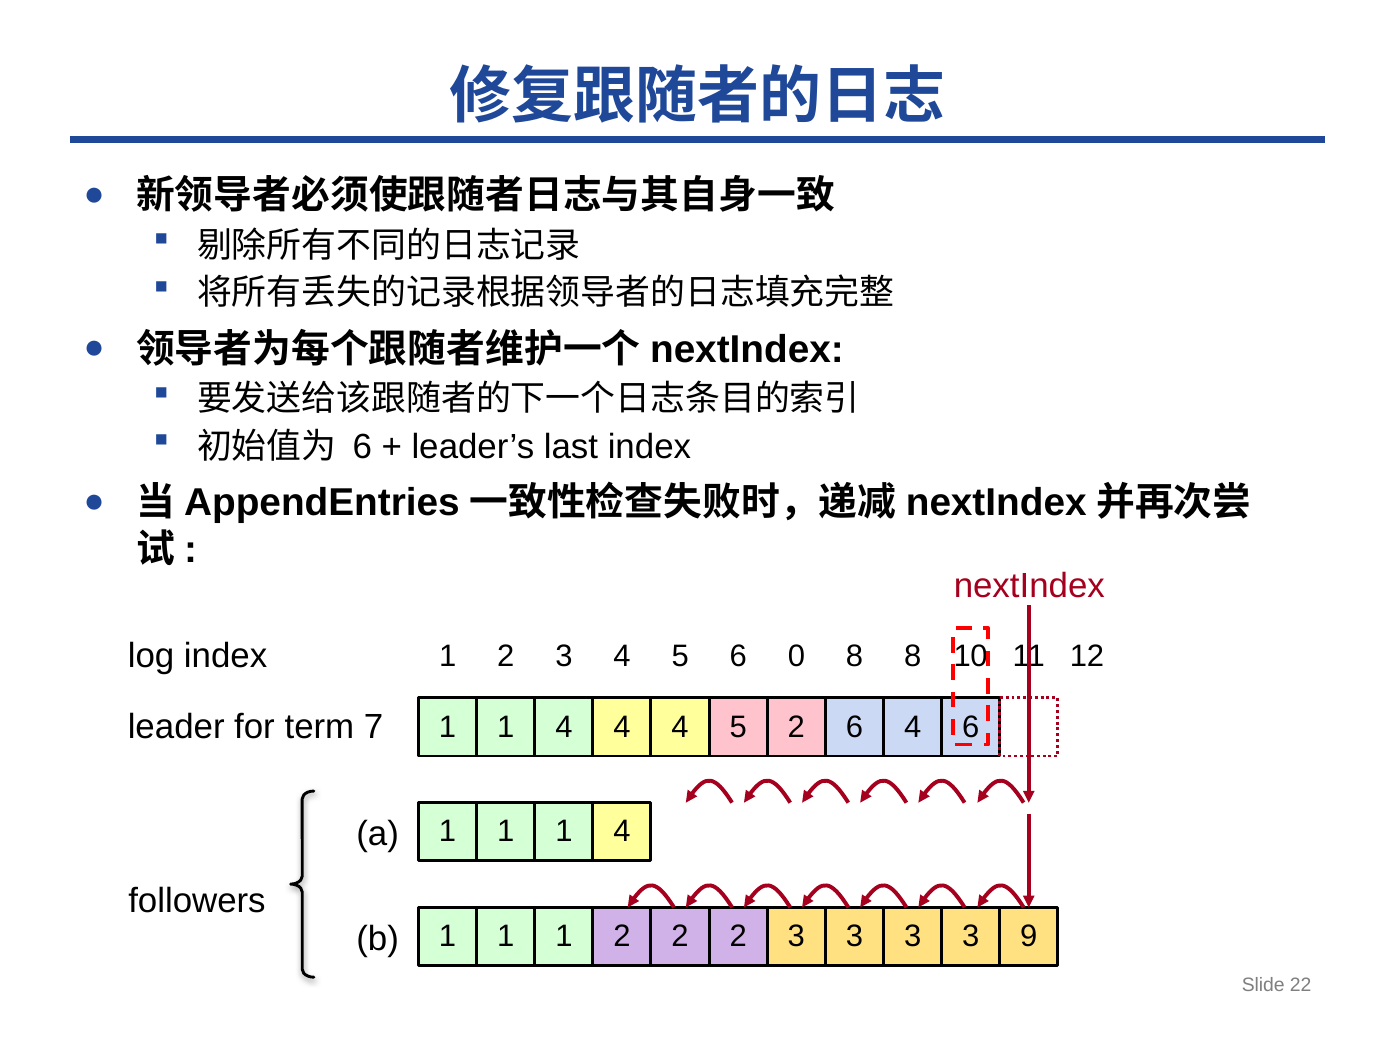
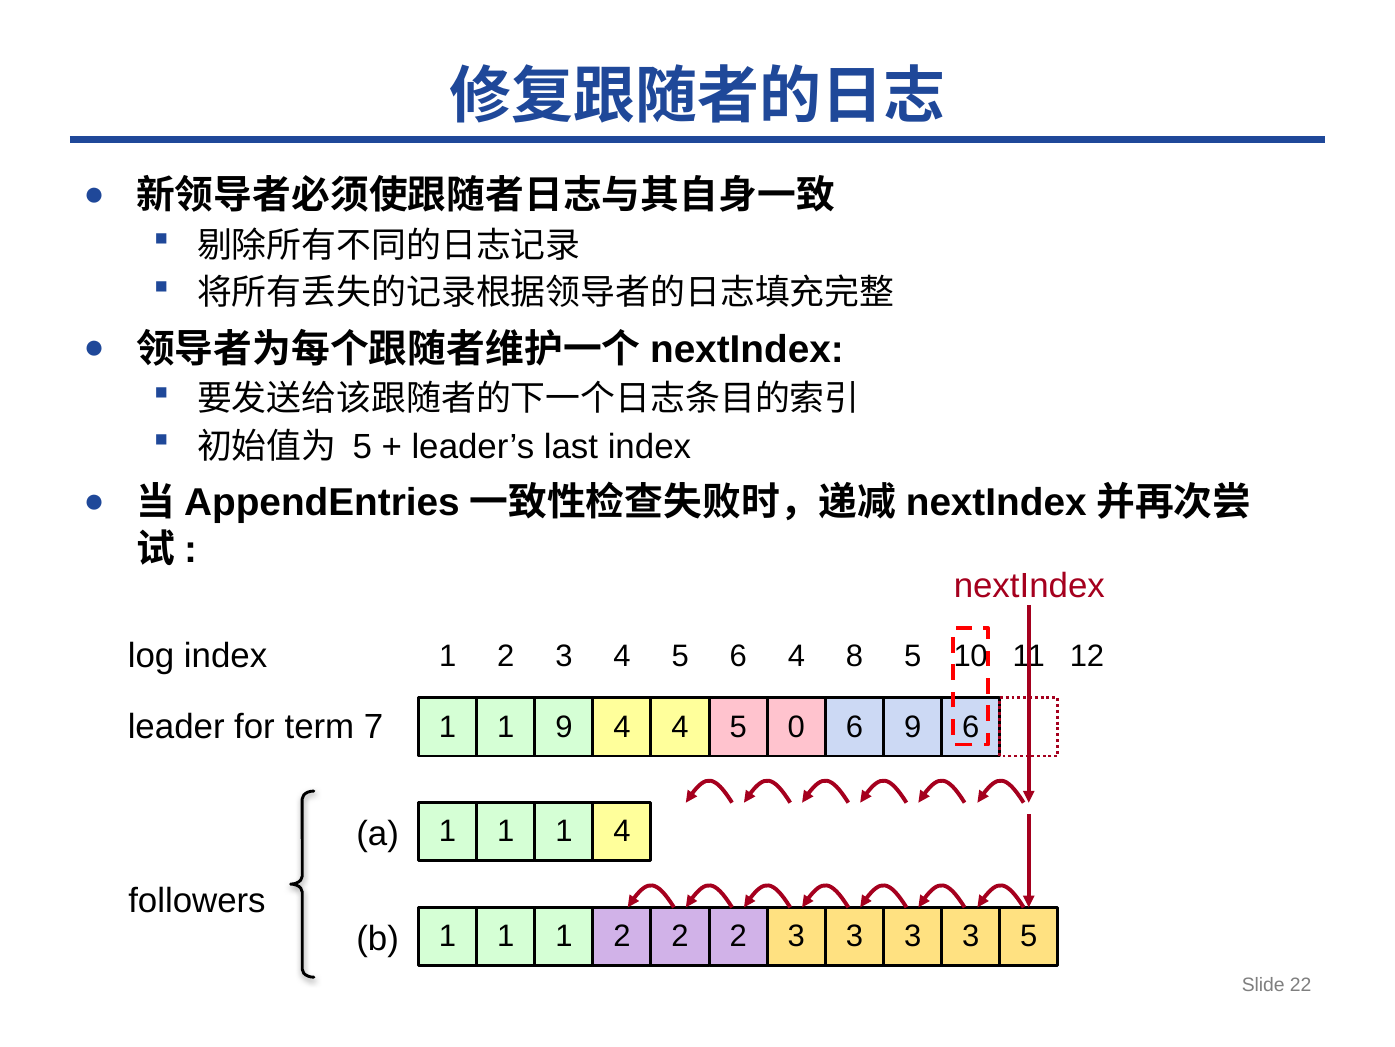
6 at (362, 447): 6 -> 5
6 0: 0 -> 4
8 8: 8 -> 5
4 at (564, 727): 4 -> 9
5 2: 2 -> 0
6 4: 4 -> 9
2 9: 9 -> 5
